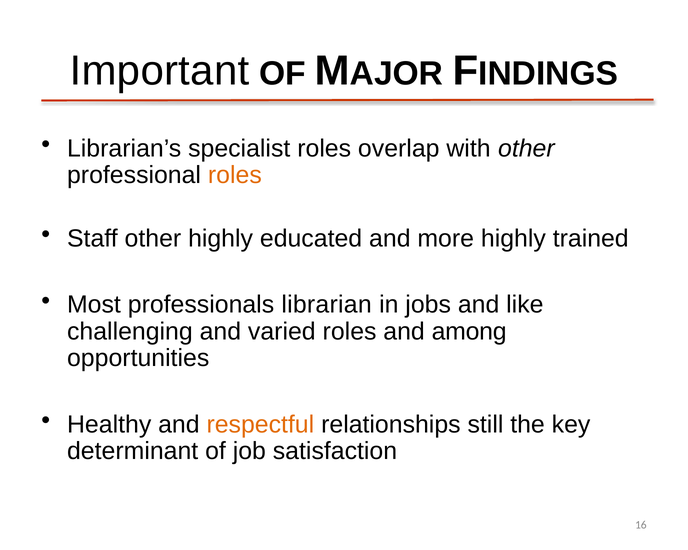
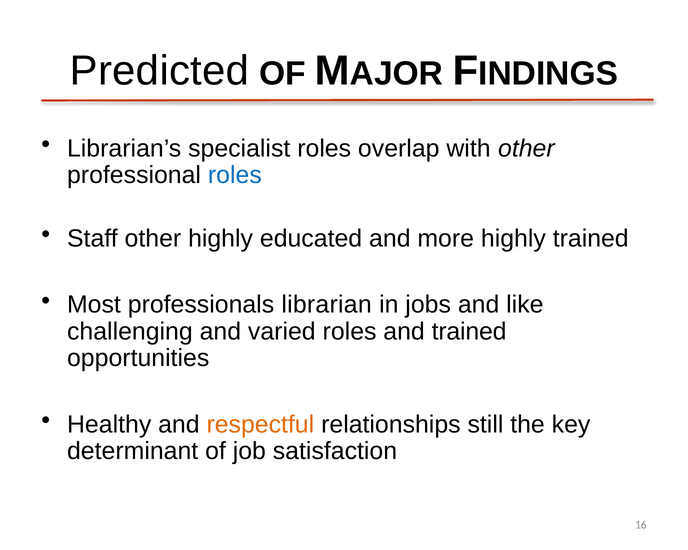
Important: Important -> Predicted
roles at (235, 175) colour: orange -> blue
and among: among -> trained
